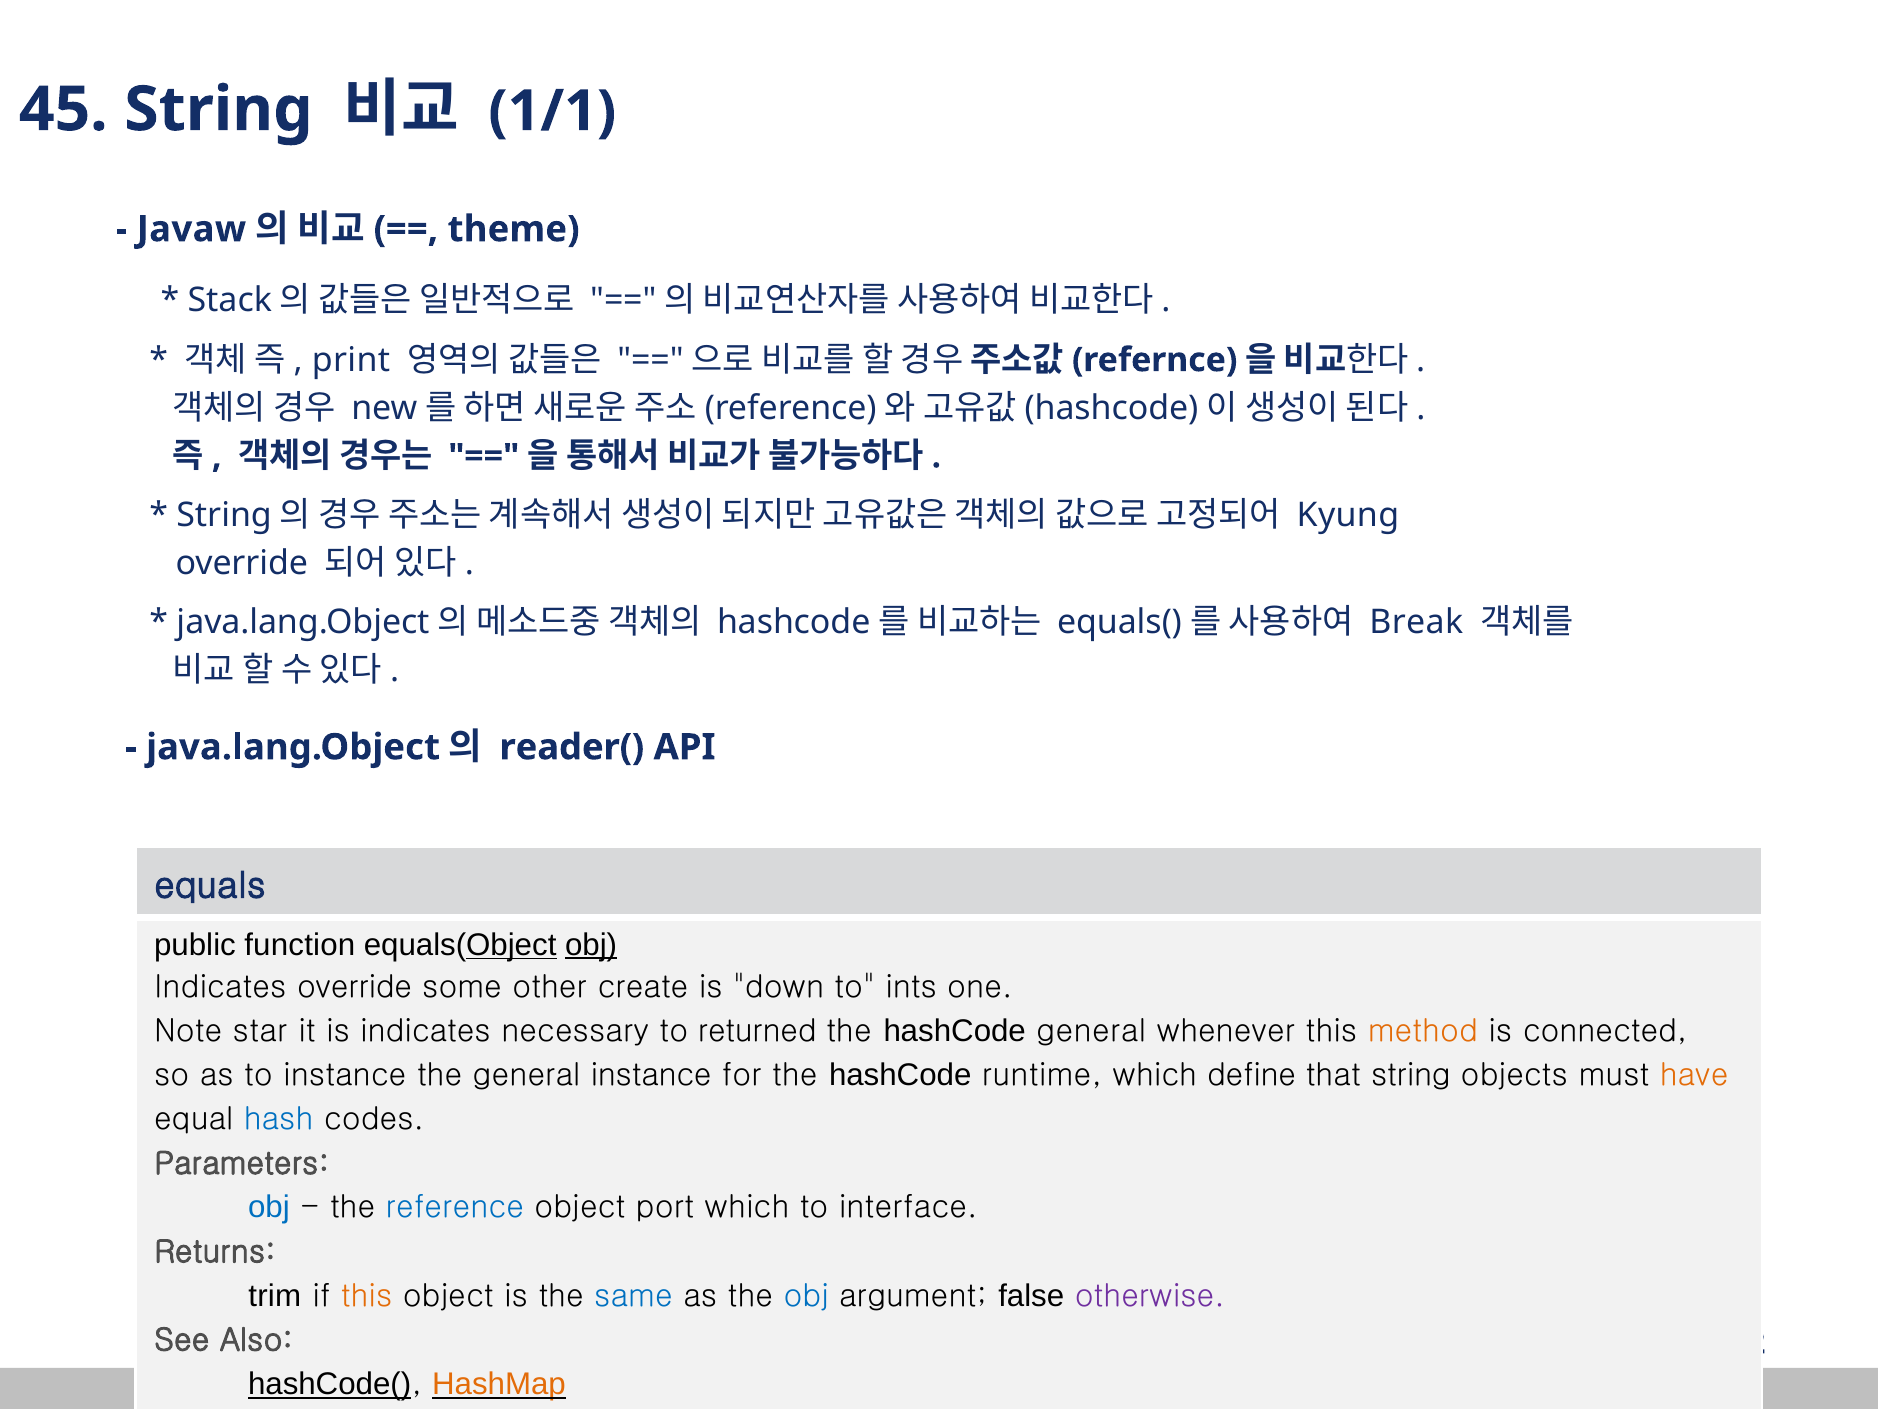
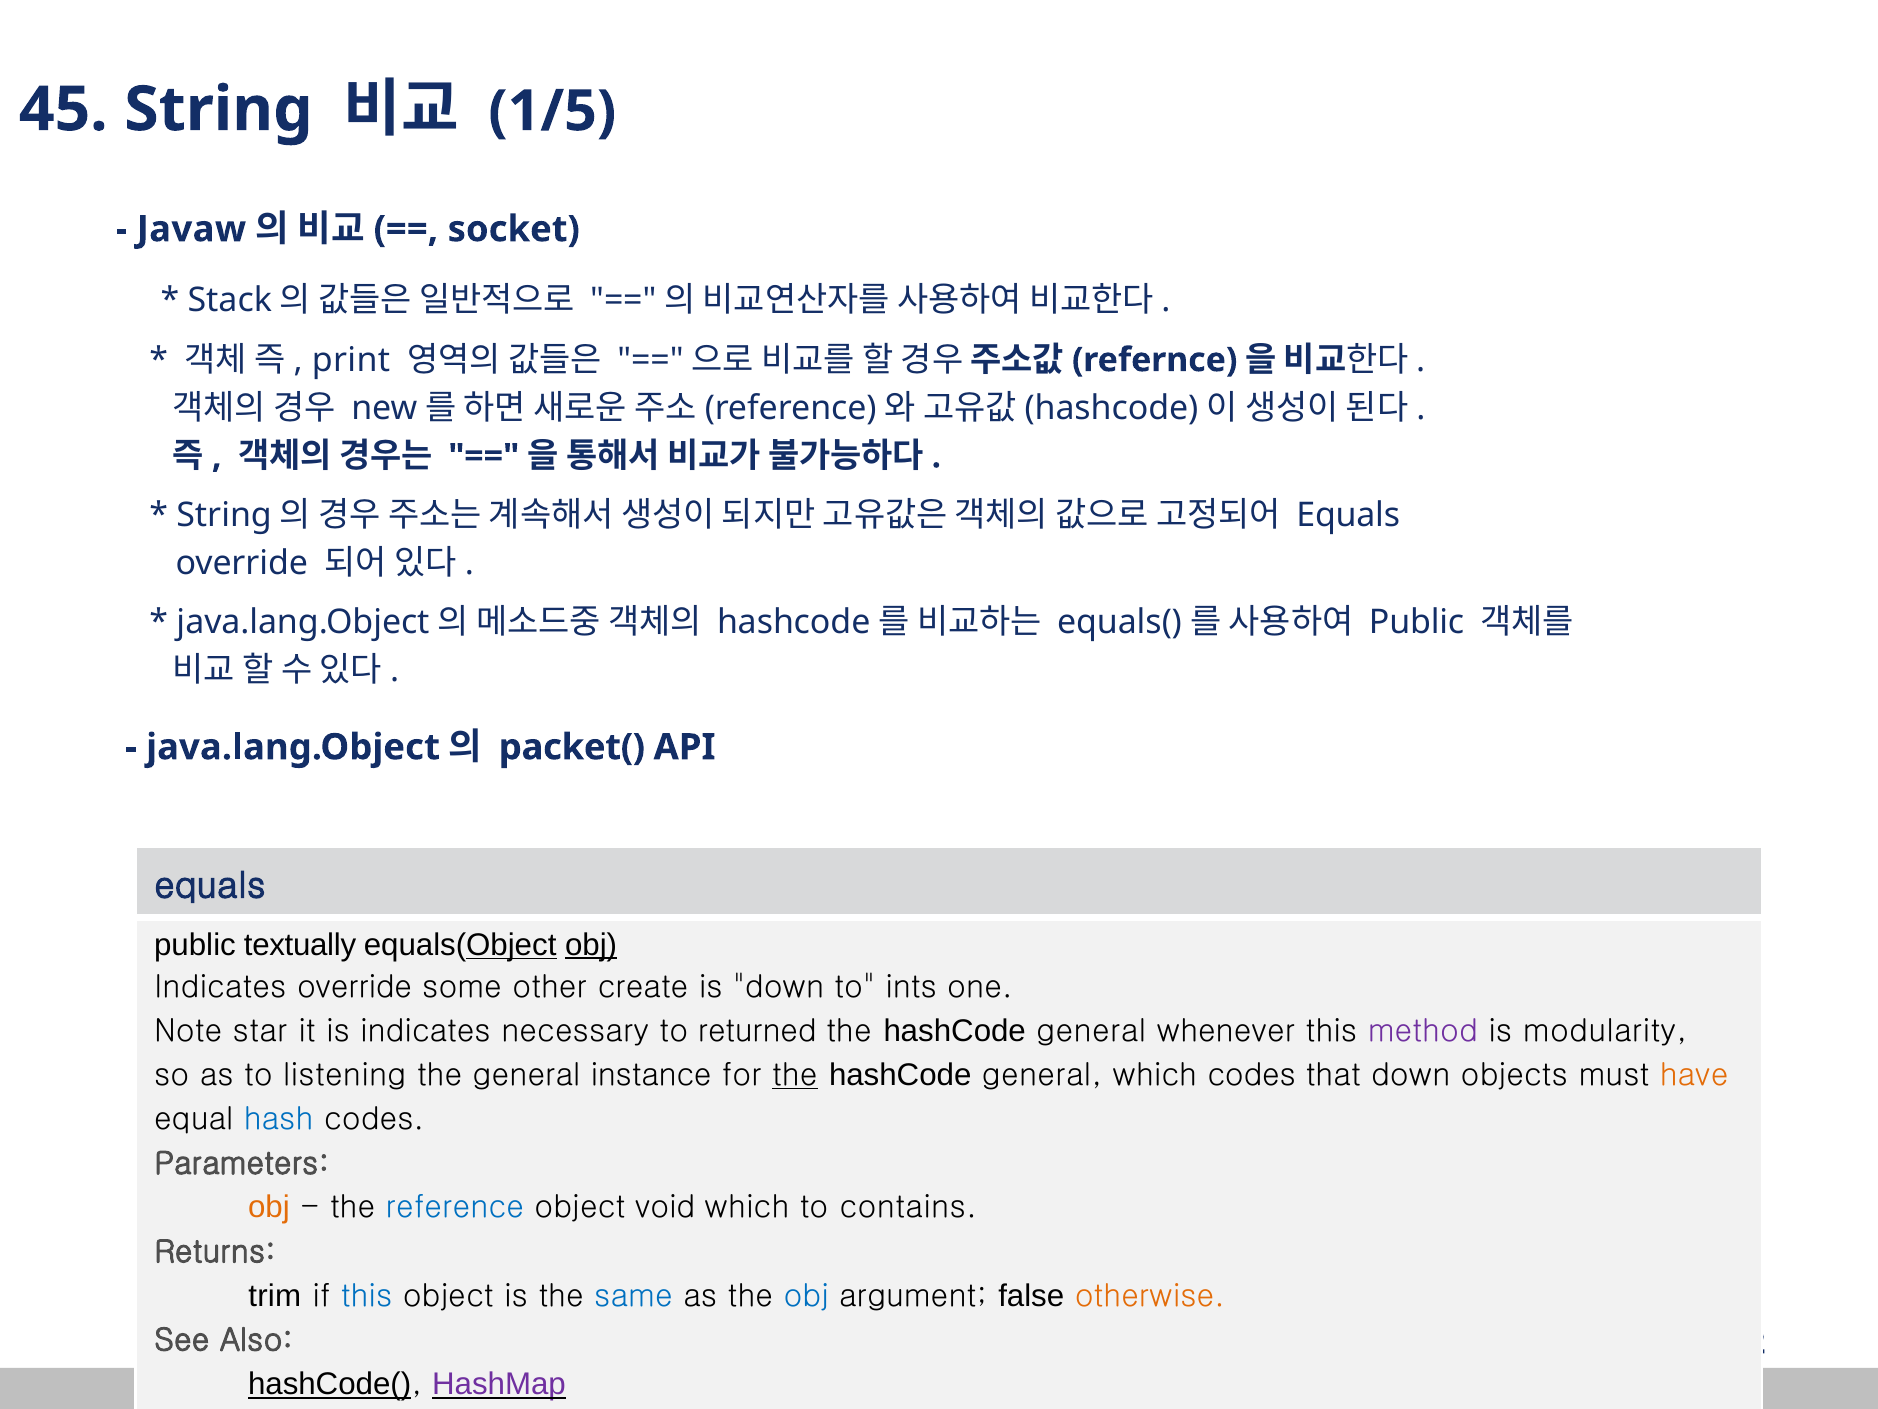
1/1: 1/1 -> 1/5
theme: theme -> socket
Kyung at (1348, 515): Kyung -> Equals
Break at (1416, 622): Break -> Public
reader(: reader( -> packet(
function: function -> textually
method colour: orange -> purple
connected: connected -> modularity
to instance: instance -> listening
the at (795, 1075) underline: none -> present
runtime at (1042, 1075): runtime -> general
which define: define -> codes
that string: string -> down
obj at (269, 1207) colour: blue -> orange
port: port -> void
interface: interface -> contains
this at (367, 1295) colour: orange -> blue
otherwise colour: purple -> orange
HashMap colour: orange -> purple
